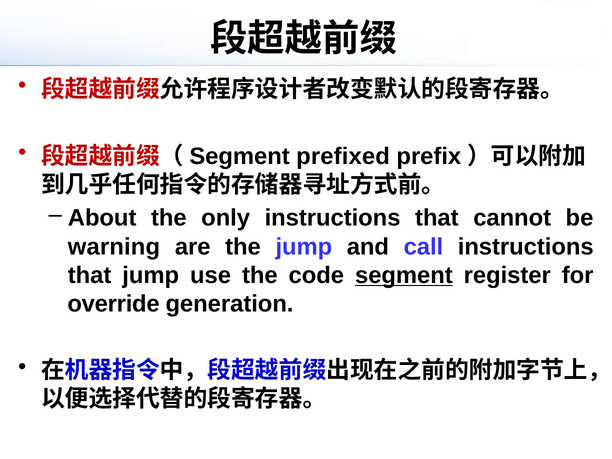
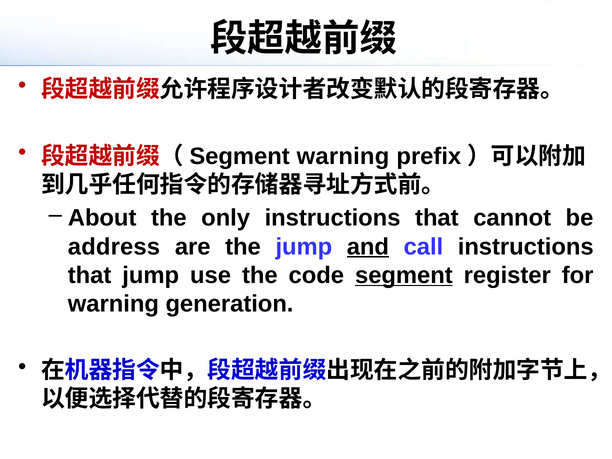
Segment prefixed: prefixed -> warning
warning: warning -> address
and underline: none -> present
override at (114, 304): override -> warning
